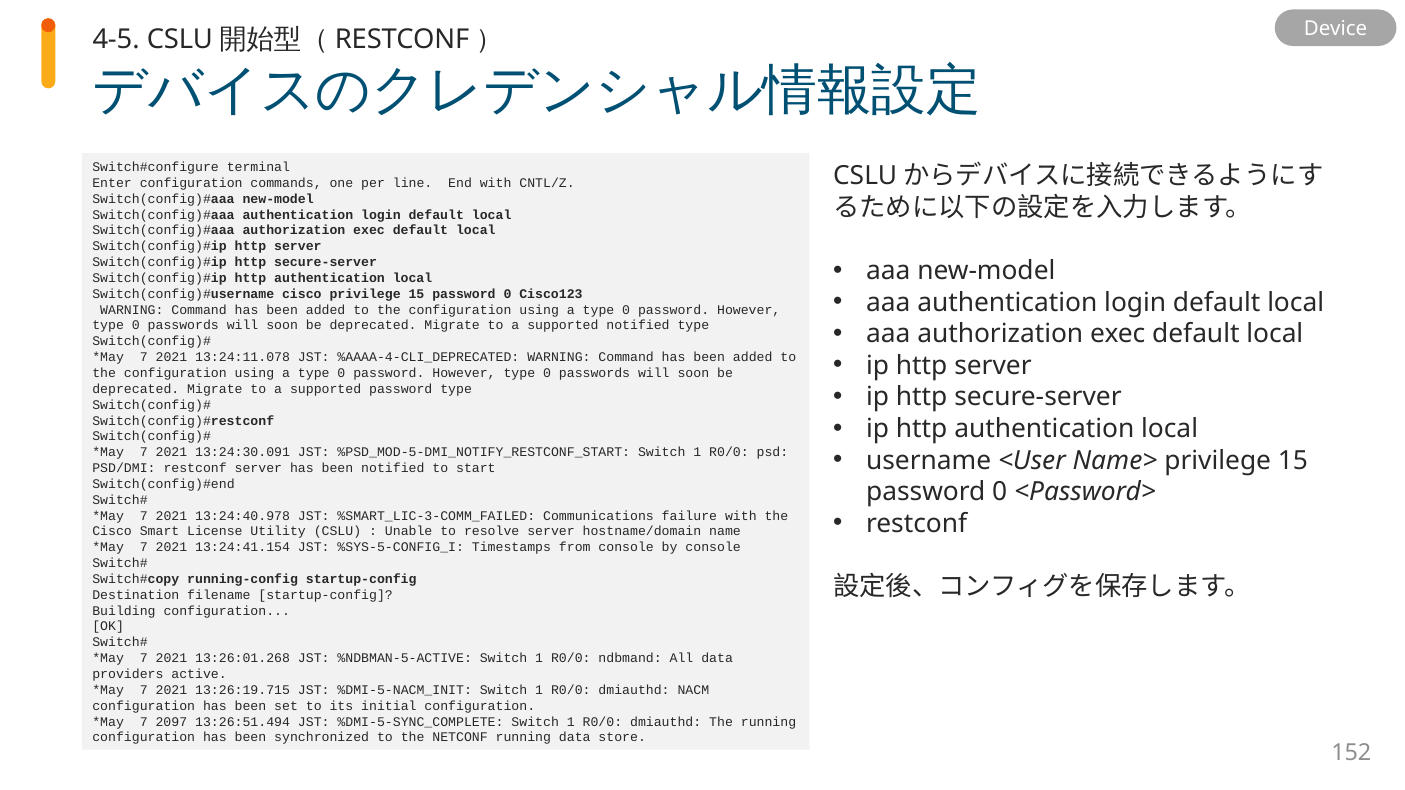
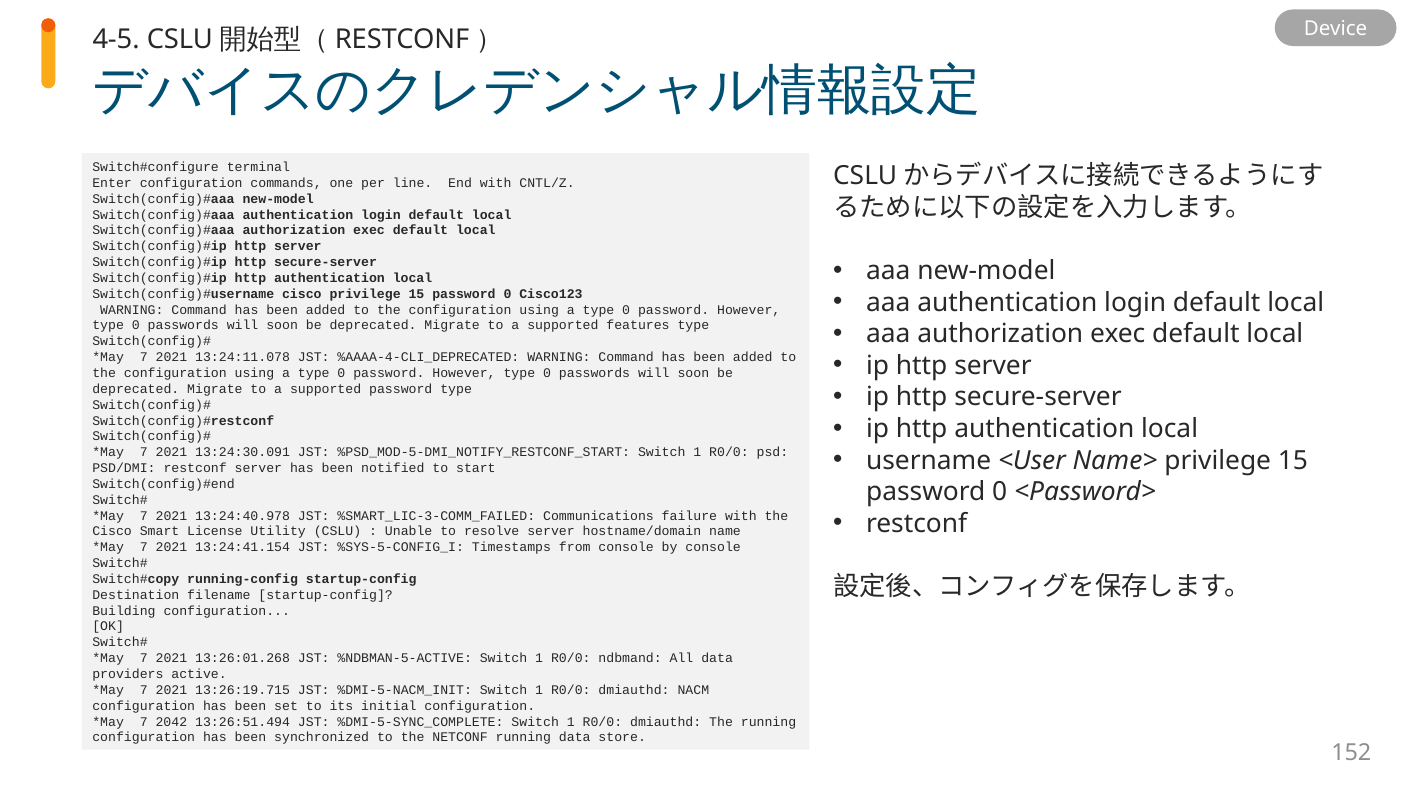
supported notified: notified -> features
2097: 2097 -> 2042
